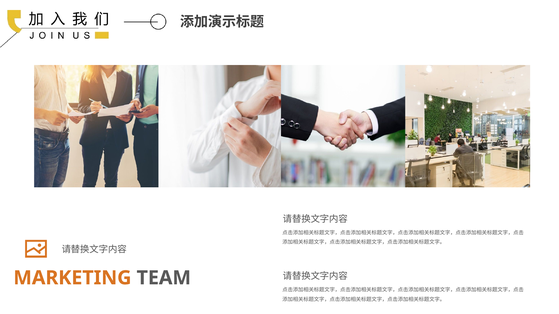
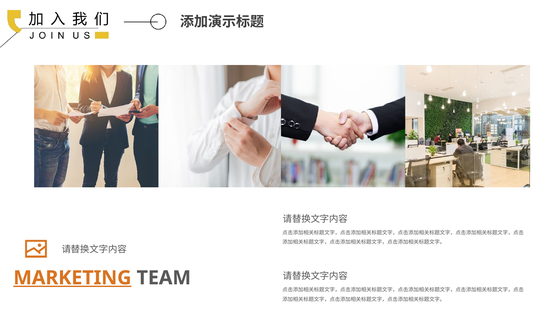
MARKETING underline: none -> present
